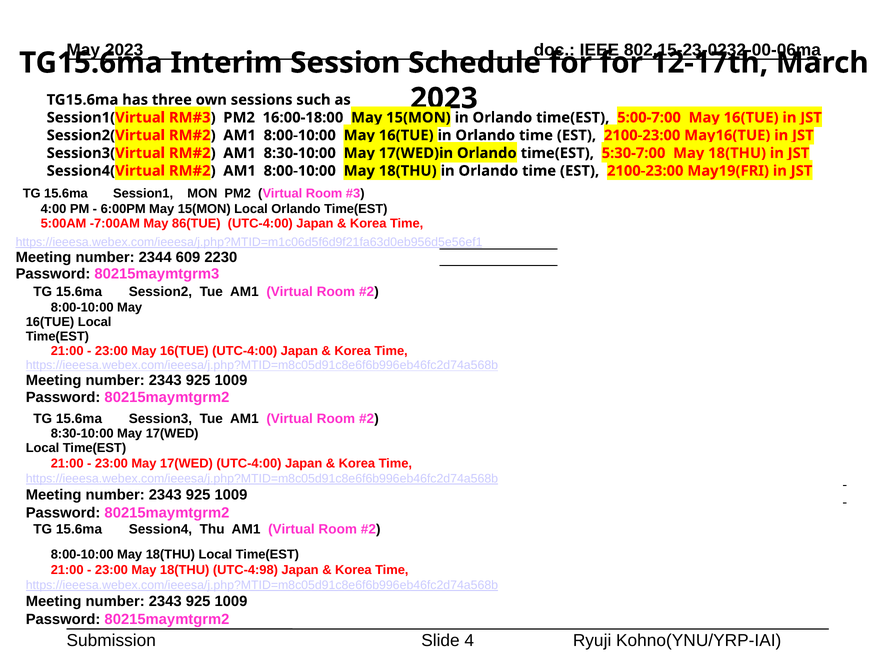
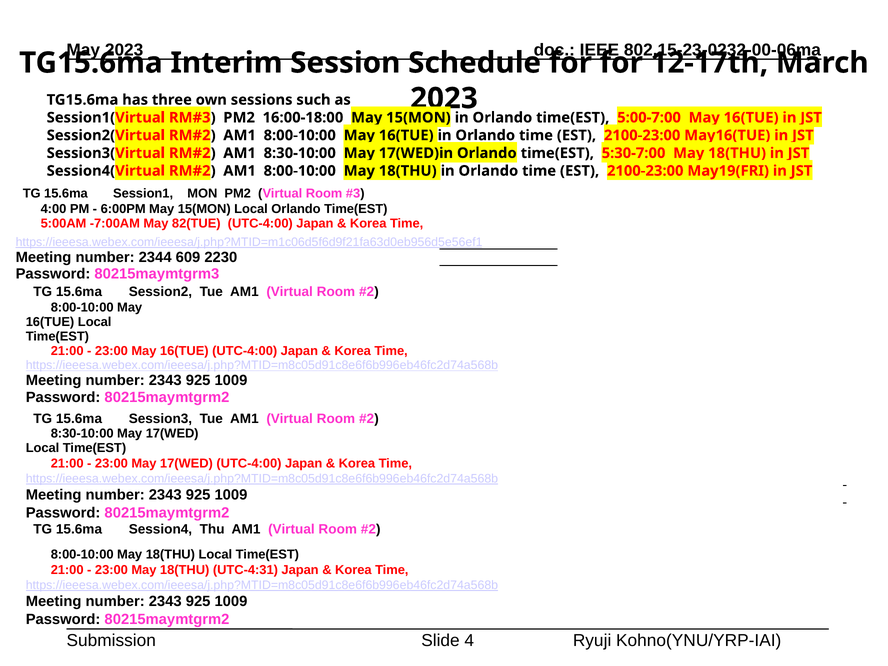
86(TUE: 86(TUE -> 82(TUE
UTC-4:98: UTC-4:98 -> UTC-4:31
